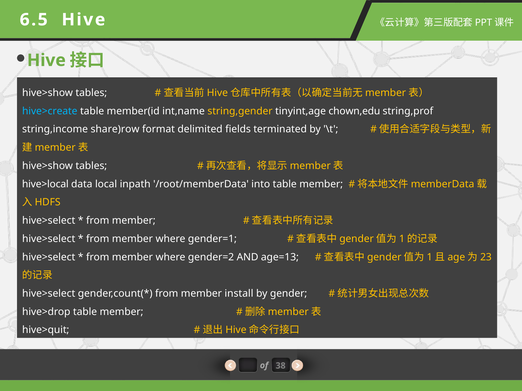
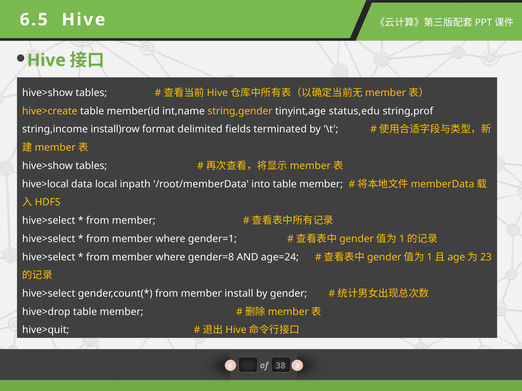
hive>create colour: light blue -> yellow
chown,edu: chown,edu -> status,edu
share)row: share)row -> install)row
gender=2: gender=2 -> gender=8
age=13: age=13 -> age=24
